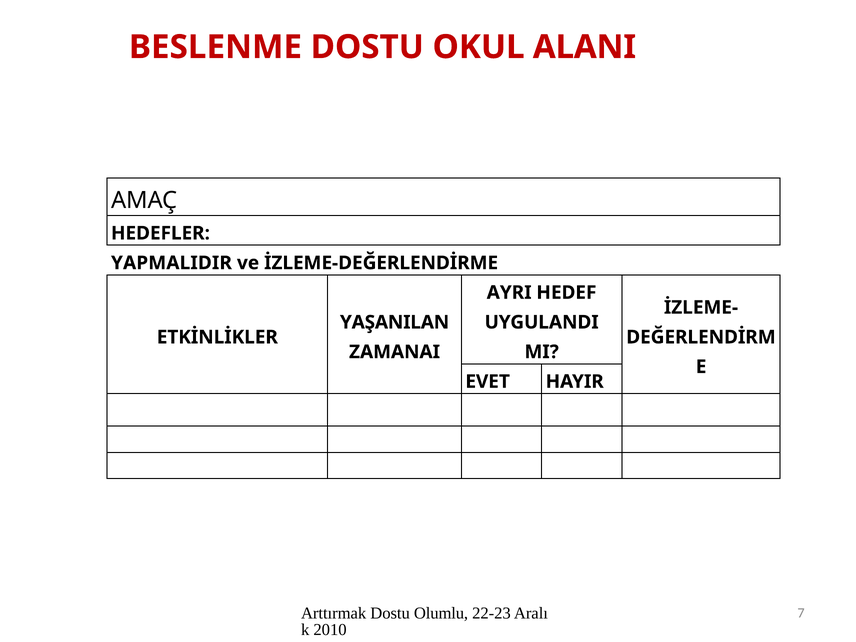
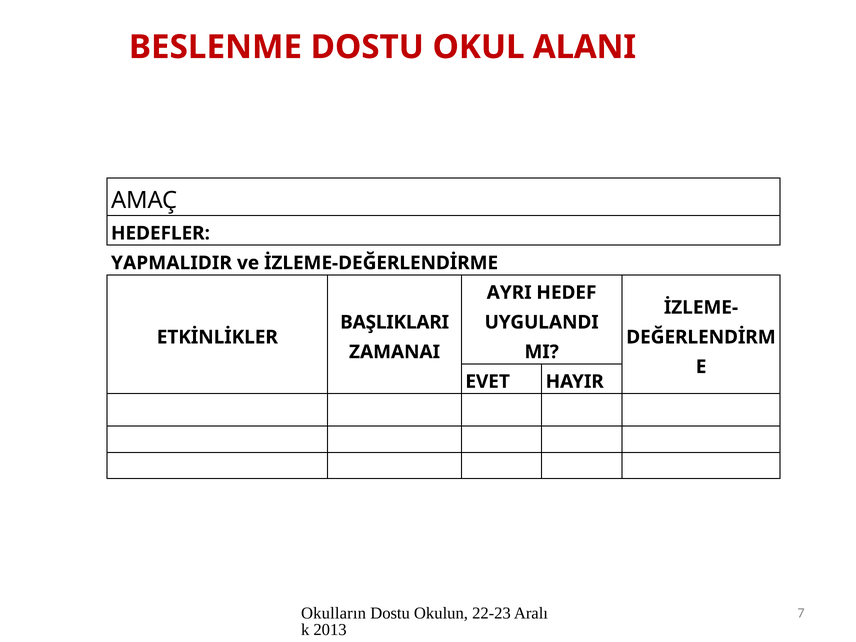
YAŞANILAN: YAŞANILAN -> BAŞLIKLARI
Arttırmak: Arttırmak -> Okulların
Olumlu: Olumlu -> Okulun
2010: 2010 -> 2013
